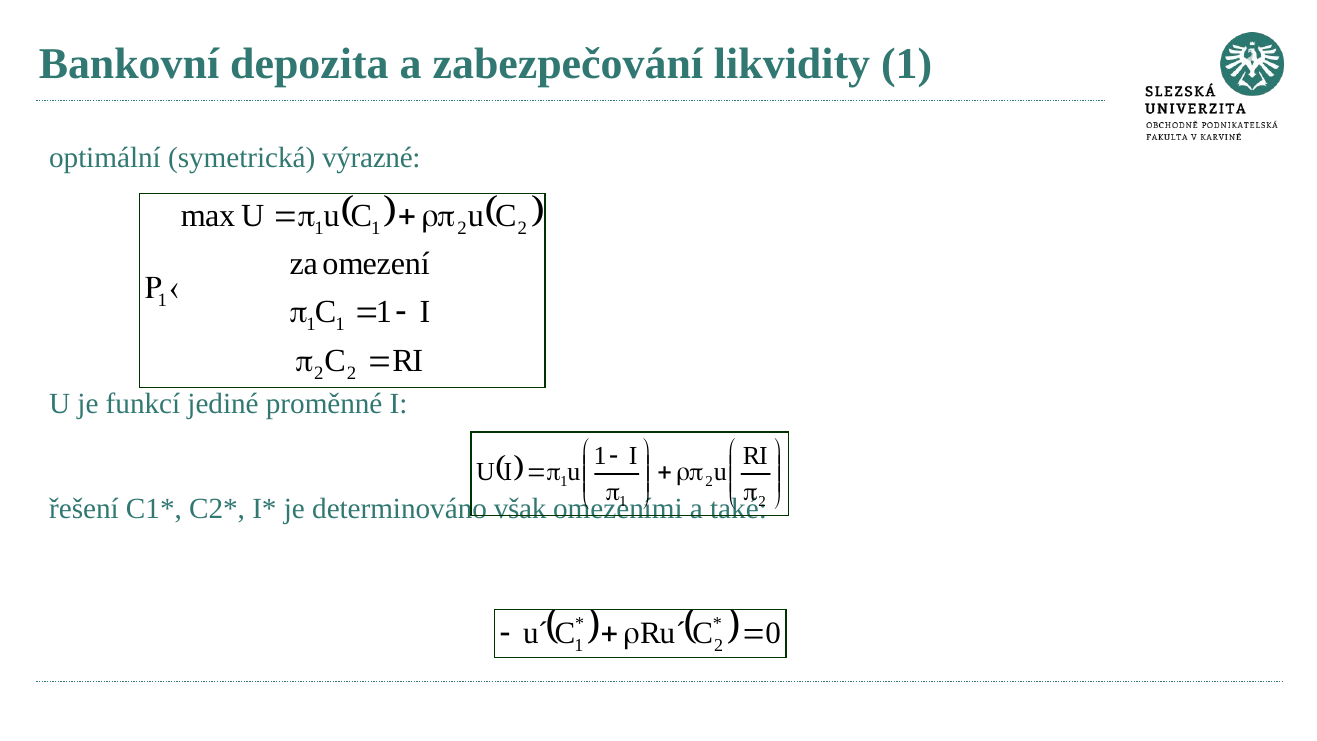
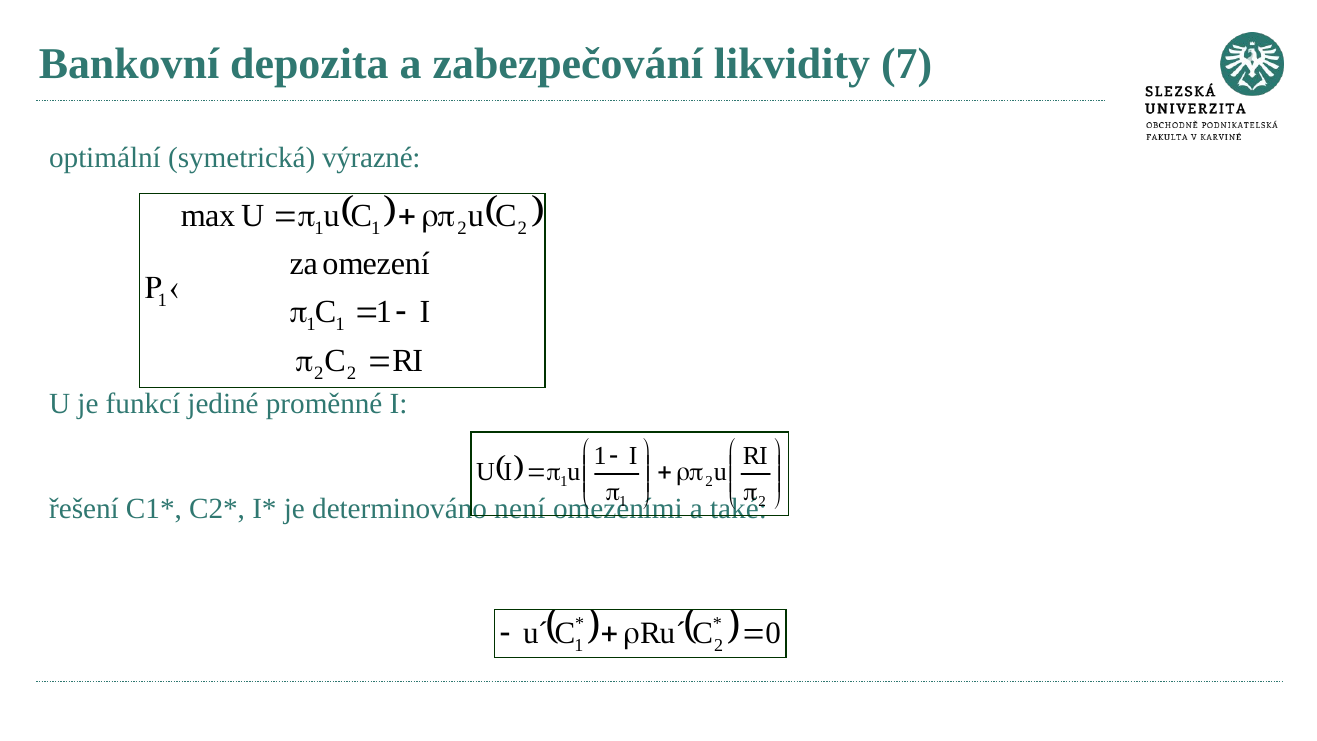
likvidity 1: 1 -> 7
však: však -> není
